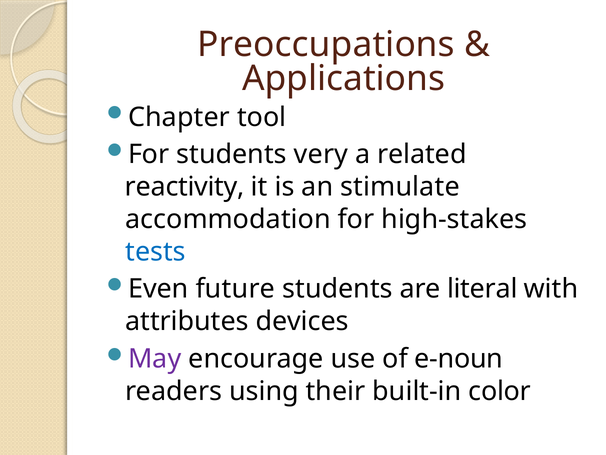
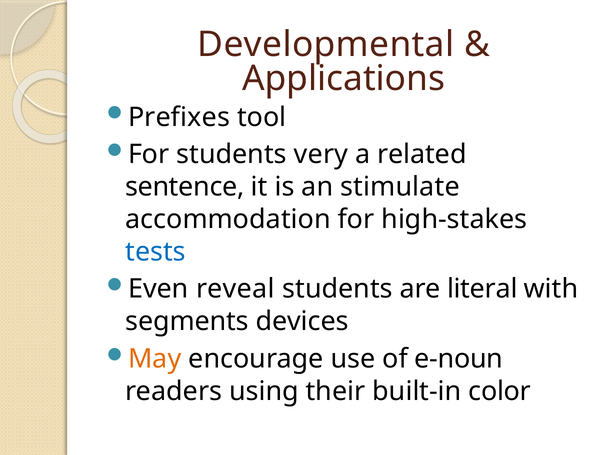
Preoccupations: Preoccupations -> Developmental
Chapter: Chapter -> Prefixes
reactivity: reactivity -> sentence
future: future -> reveal
attributes: attributes -> segments
May colour: purple -> orange
